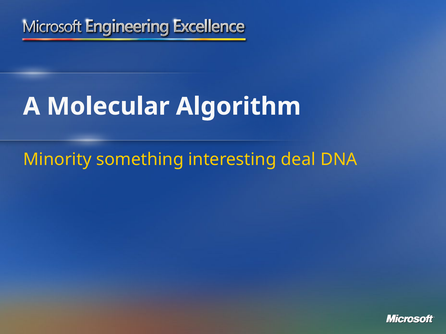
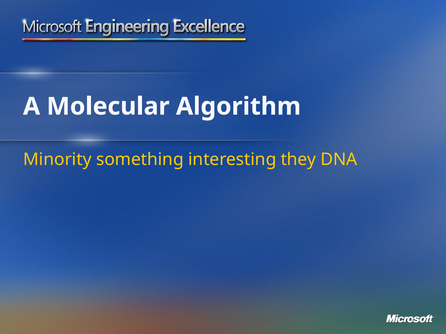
deal: deal -> they
